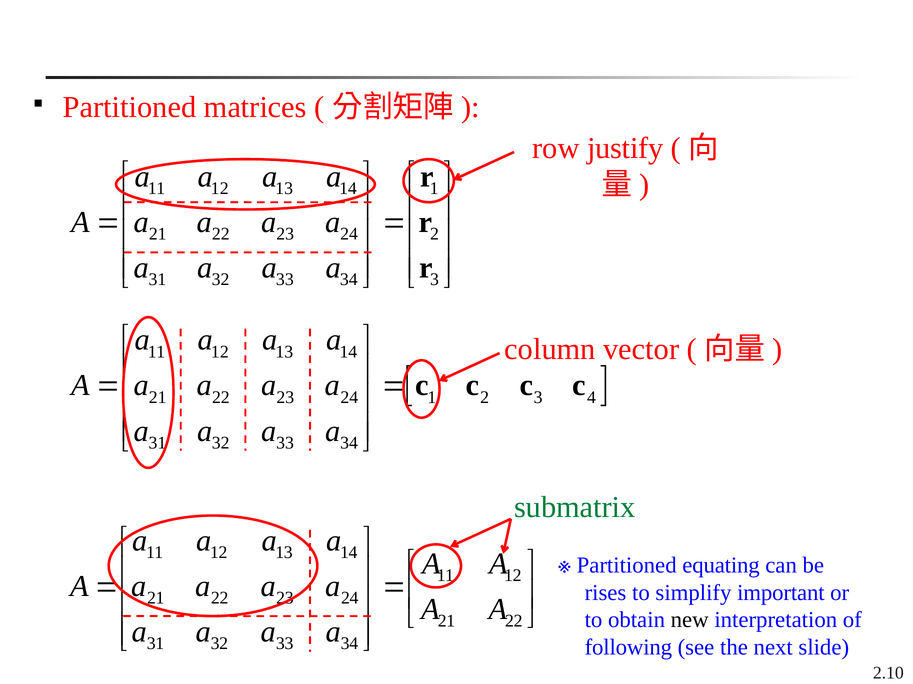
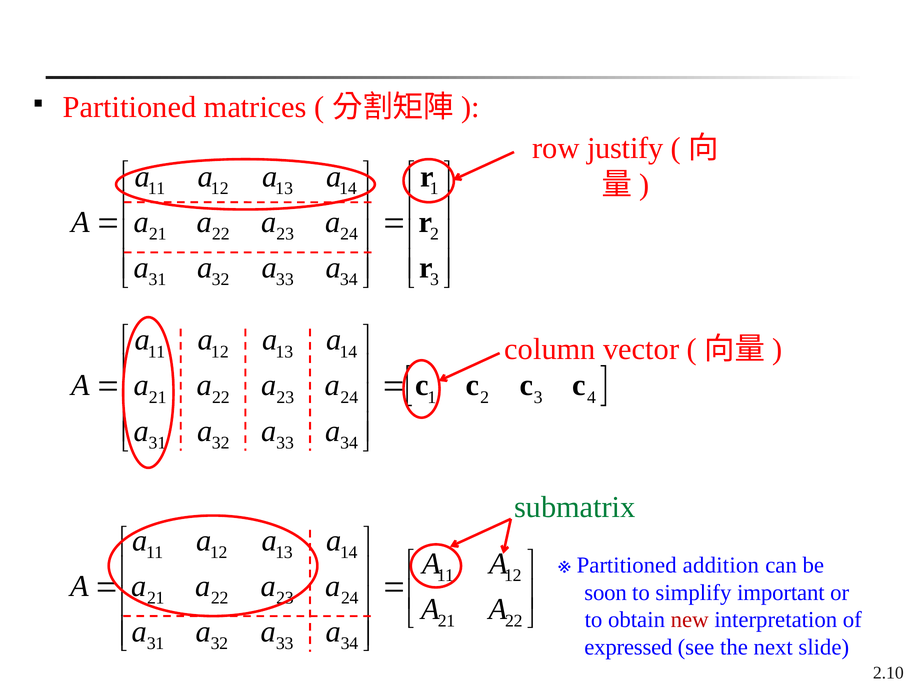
equating: equating -> addition
rises: rises -> soon
new colour: black -> red
following: following -> expressed
